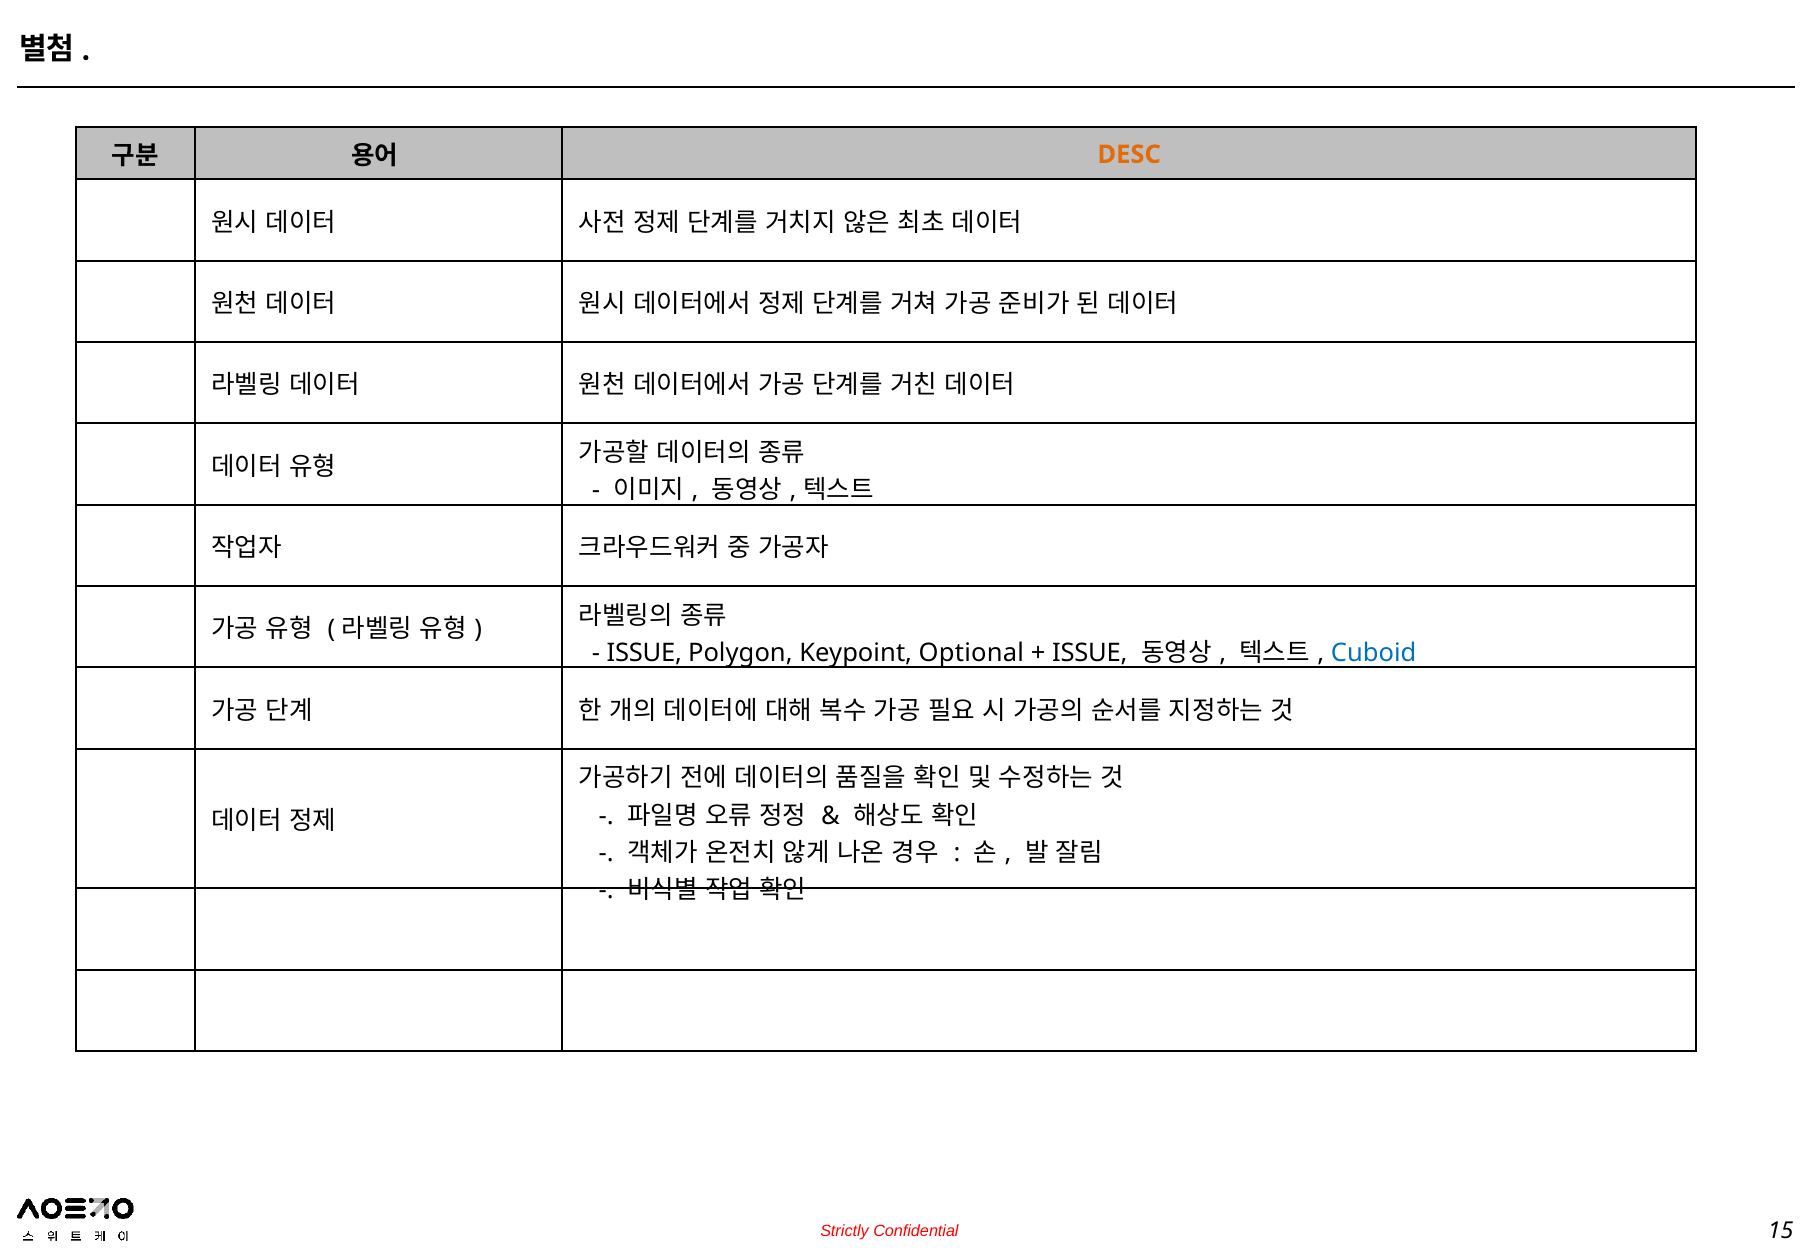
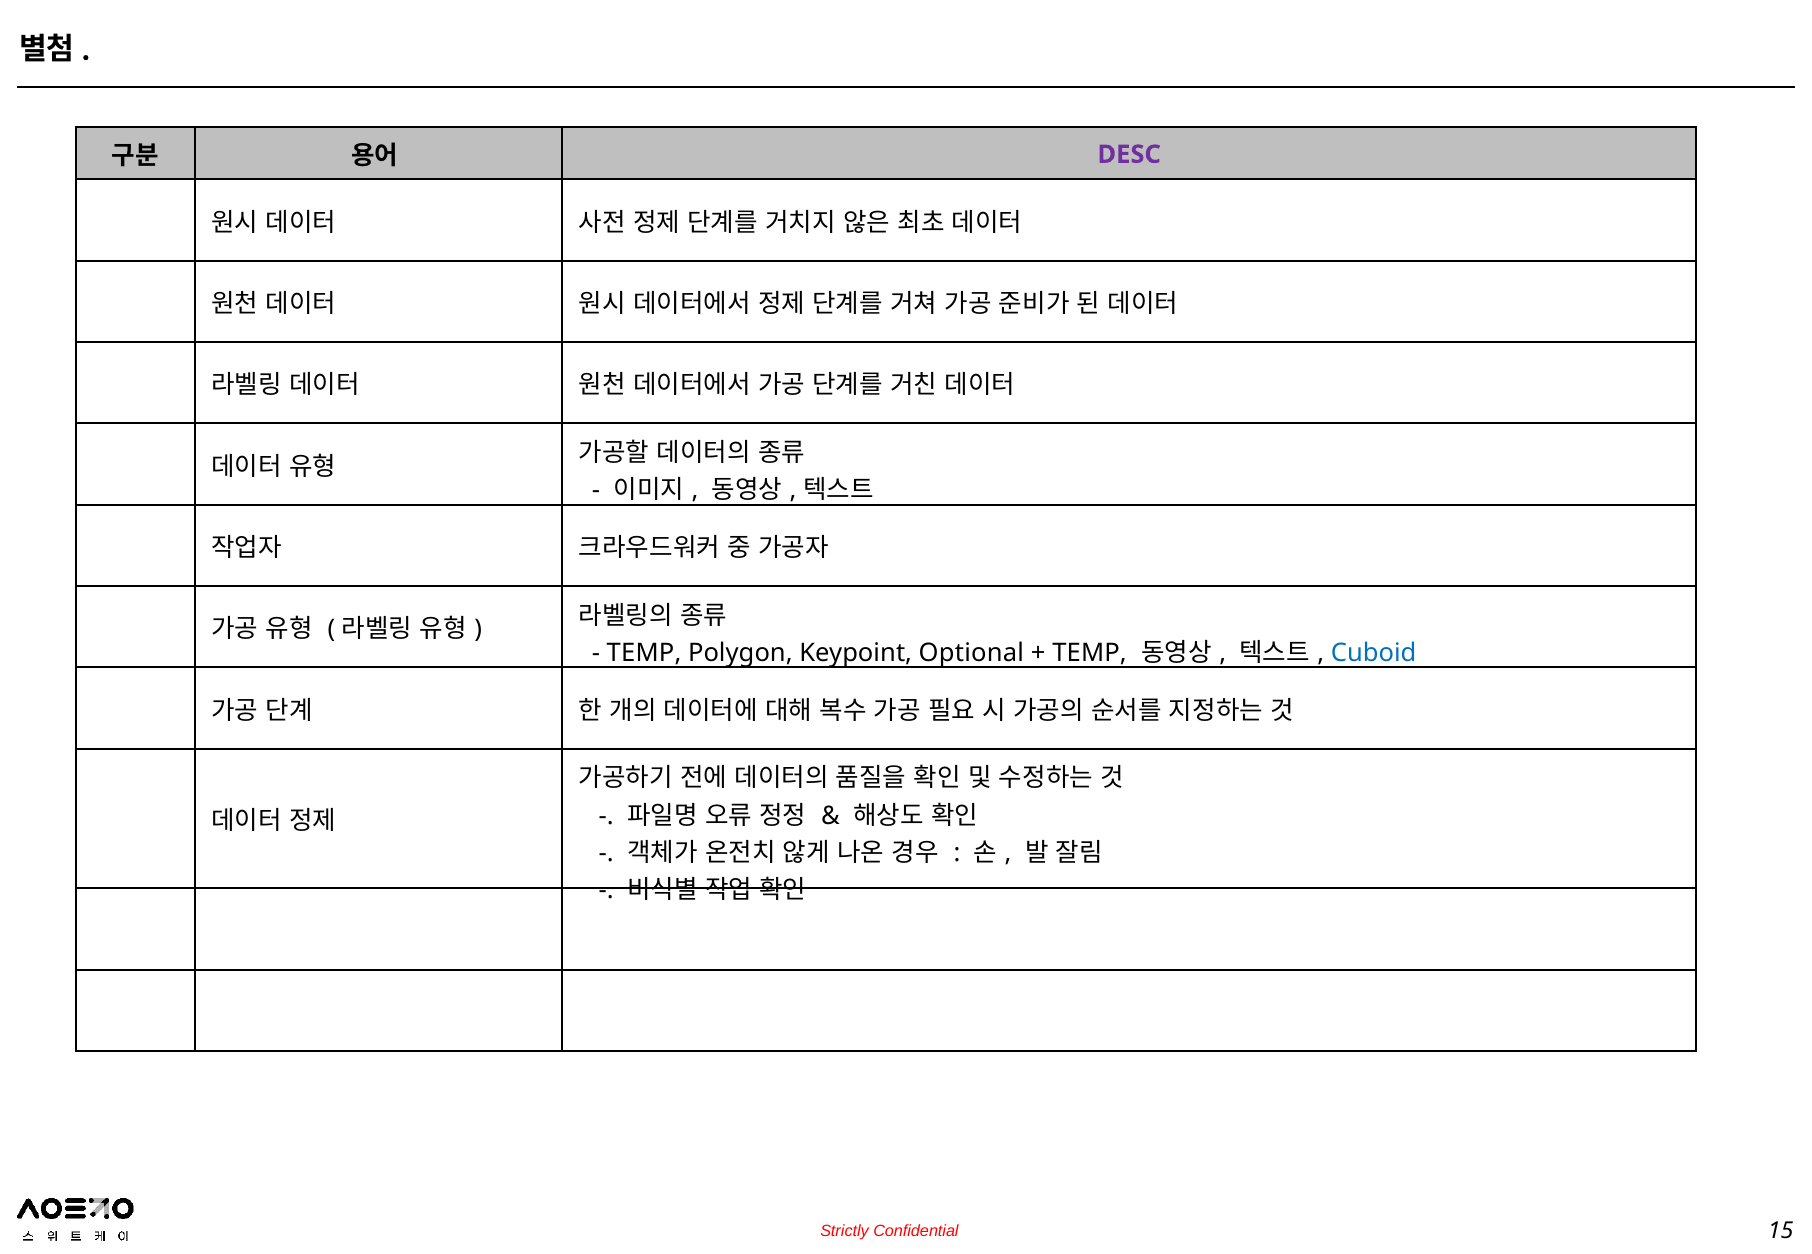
DESC colour: orange -> purple
ISSUE at (644, 653): ISSUE -> TEMP
ISSUE at (1090, 653): ISSUE -> TEMP
